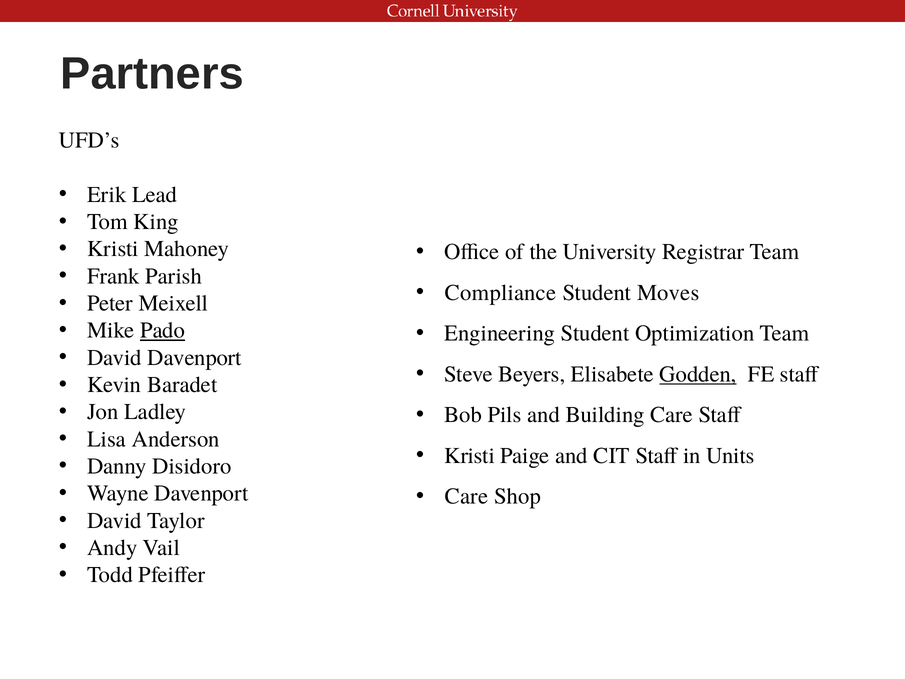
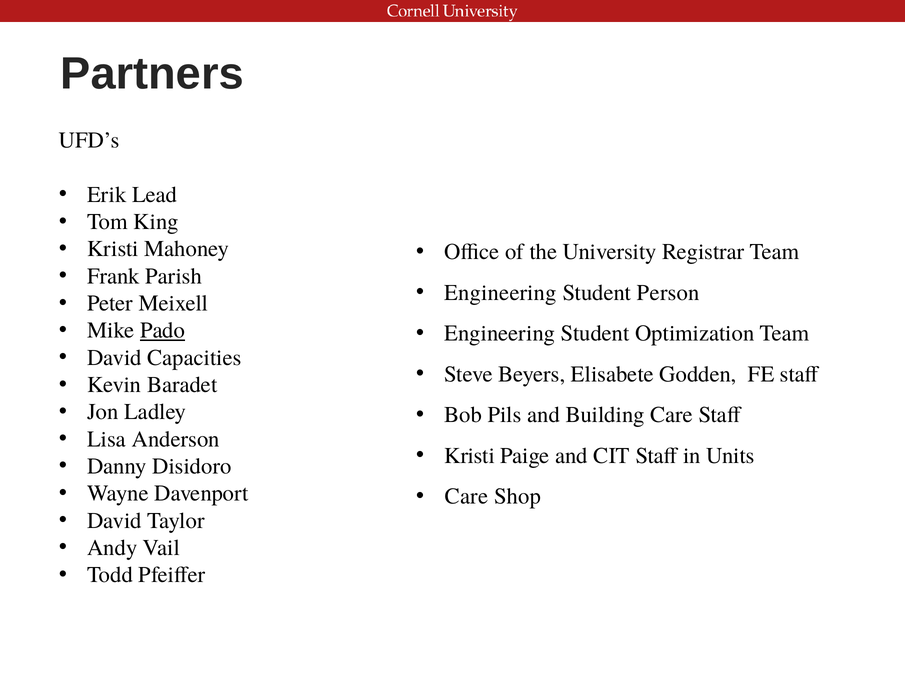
Compliance at (501, 293): Compliance -> Engineering
Moves: Moves -> Person
David Davenport: Davenport -> Capacities
Godden underline: present -> none
